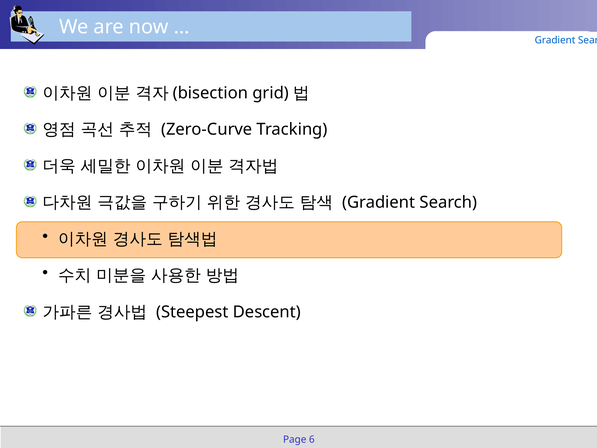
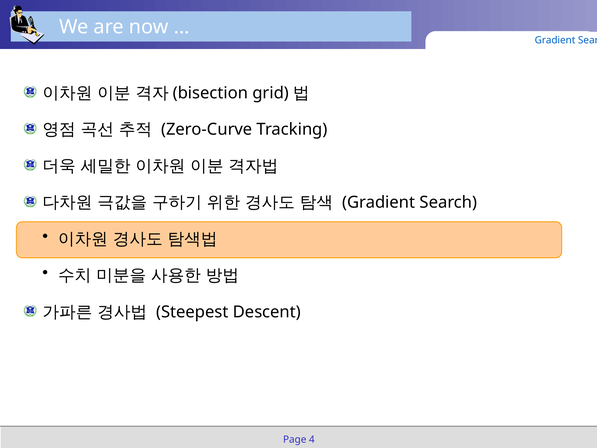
6: 6 -> 4
